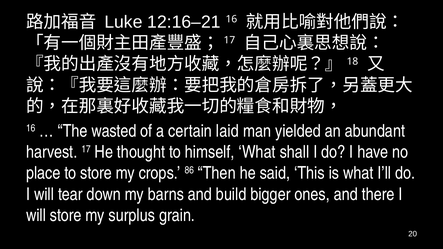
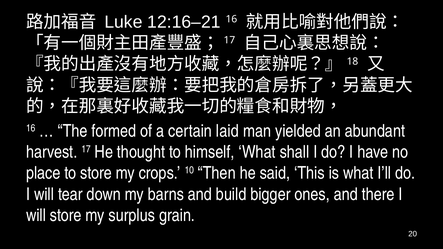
wasted: wasted -> formed
86: 86 -> 10
